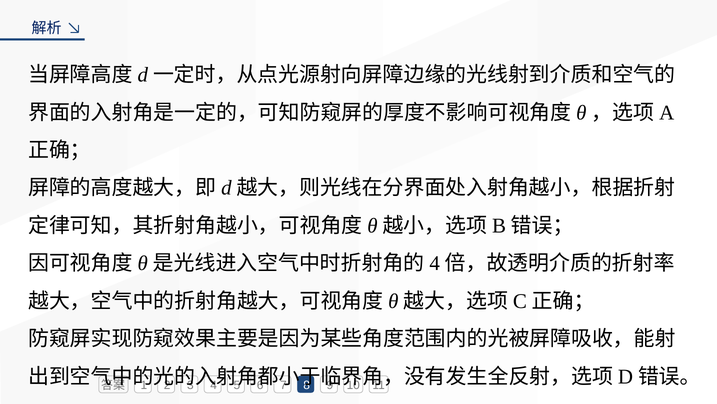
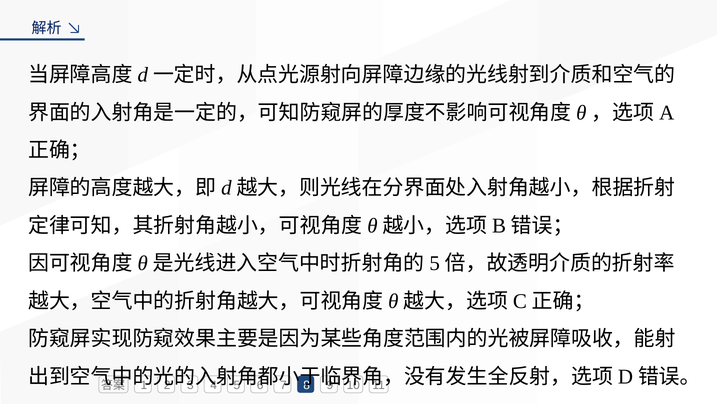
4 at (435, 263): 4 -> 5
